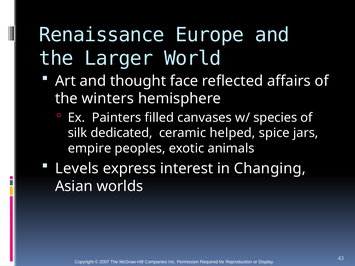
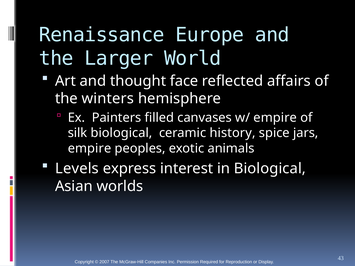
w/ species: species -> empire
silk dedicated: dedicated -> biological
helped: helped -> history
in Changing: Changing -> Biological
